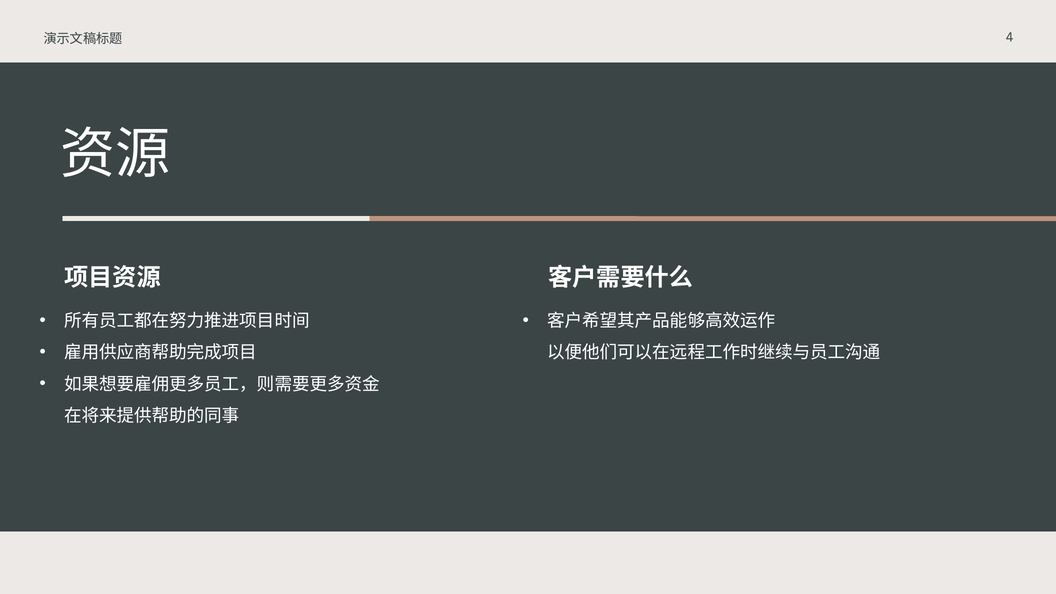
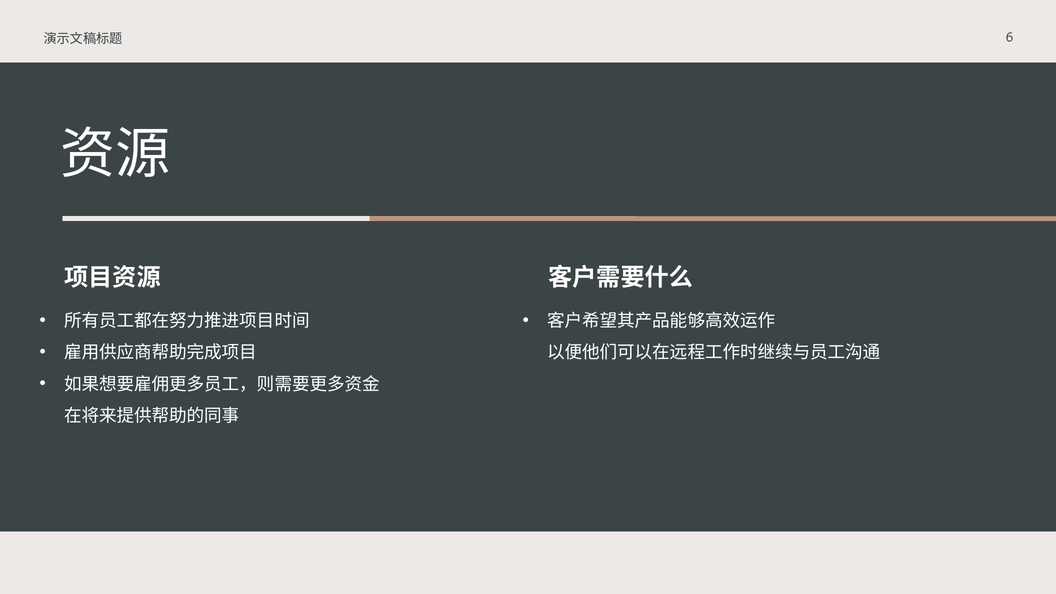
4: 4 -> 6
